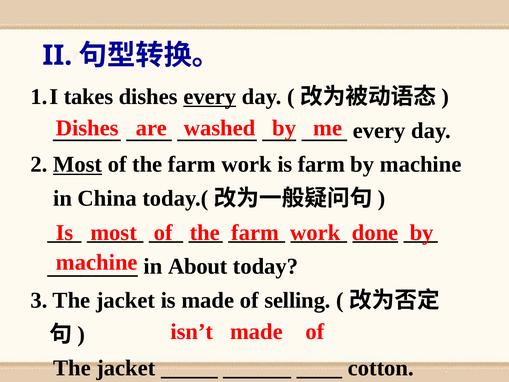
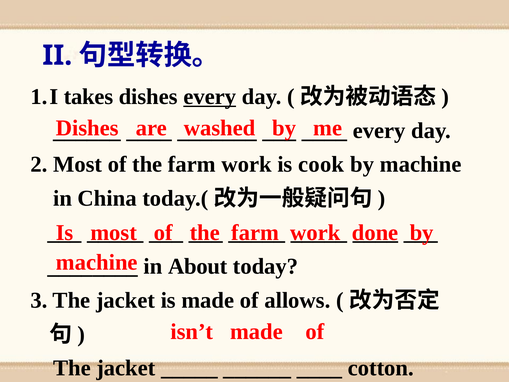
Most at (78, 164) underline: present -> none
is farm: farm -> cook
selling: selling -> allows
